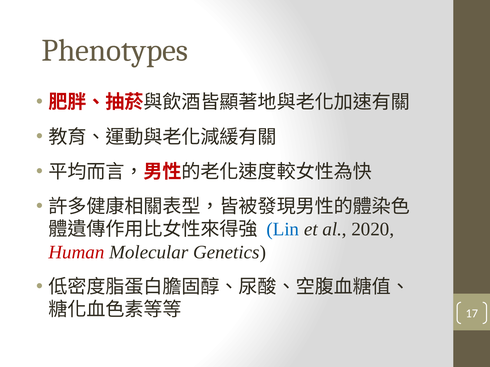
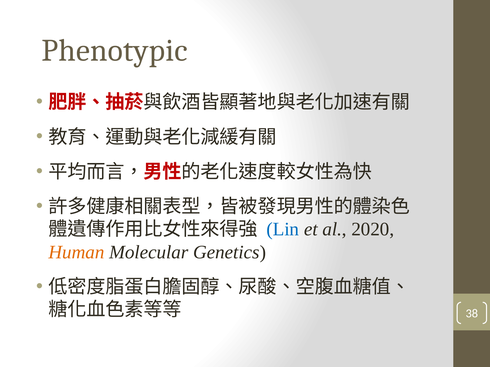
Phenotypes: Phenotypes -> Phenotypic
Human colour: red -> orange
17: 17 -> 38
